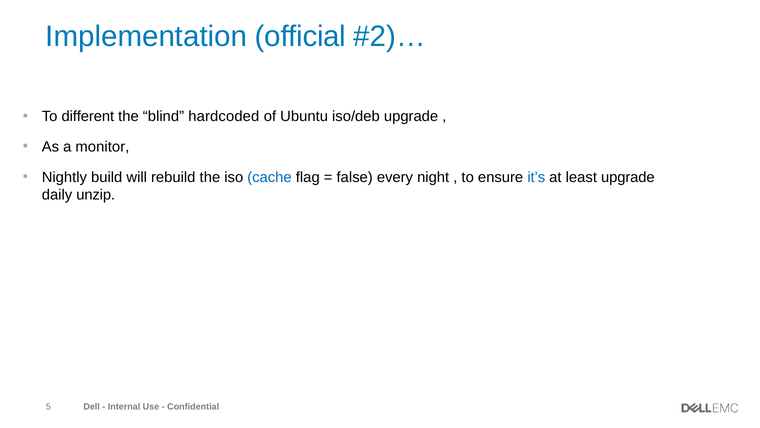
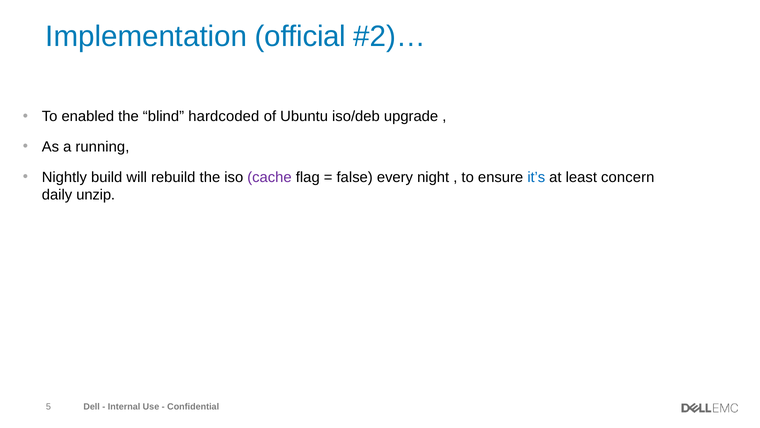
different: different -> enabled
monitor: monitor -> running
cache colour: blue -> purple
least upgrade: upgrade -> concern
